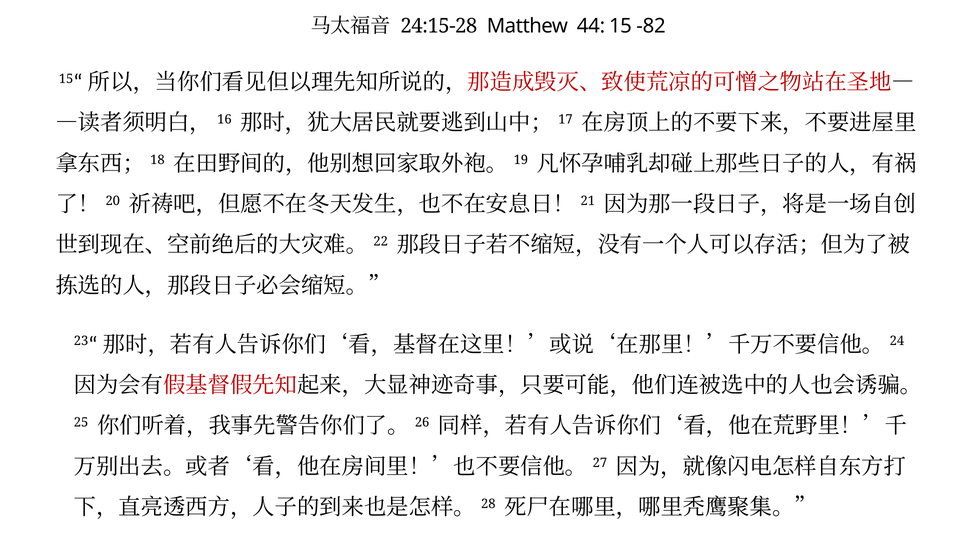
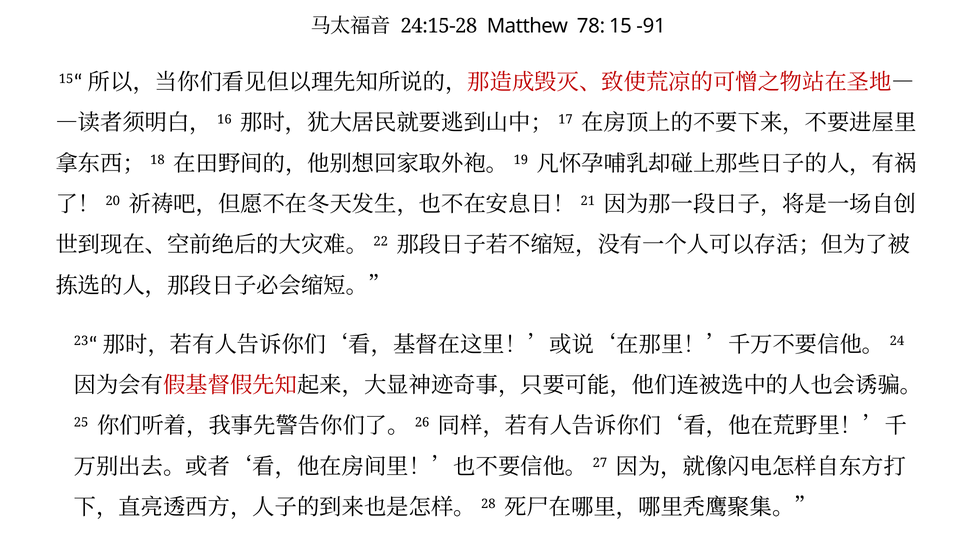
44: 44 -> 78
-82: -82 -> -91
